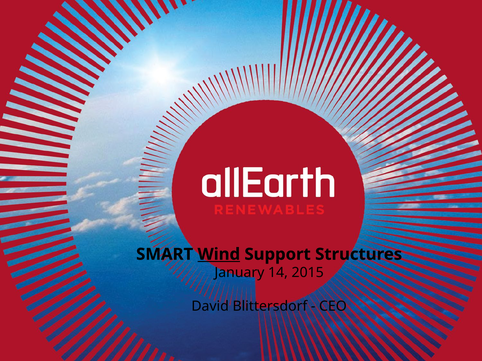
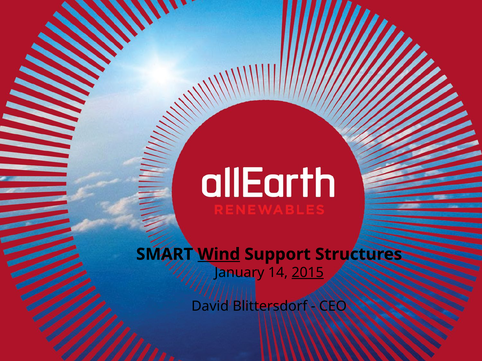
2015 underline: none -> present
